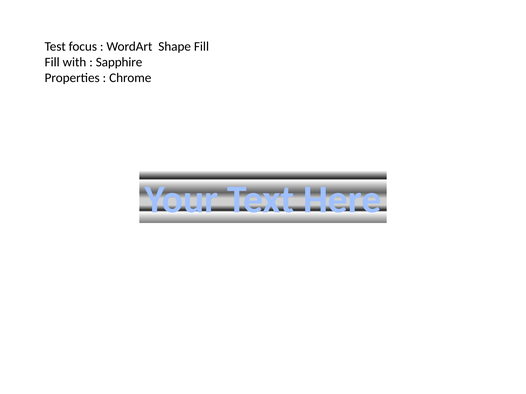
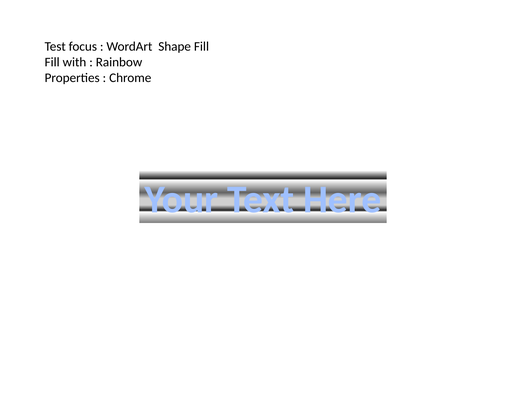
Sapphire: Sapphire -> Rainbow
